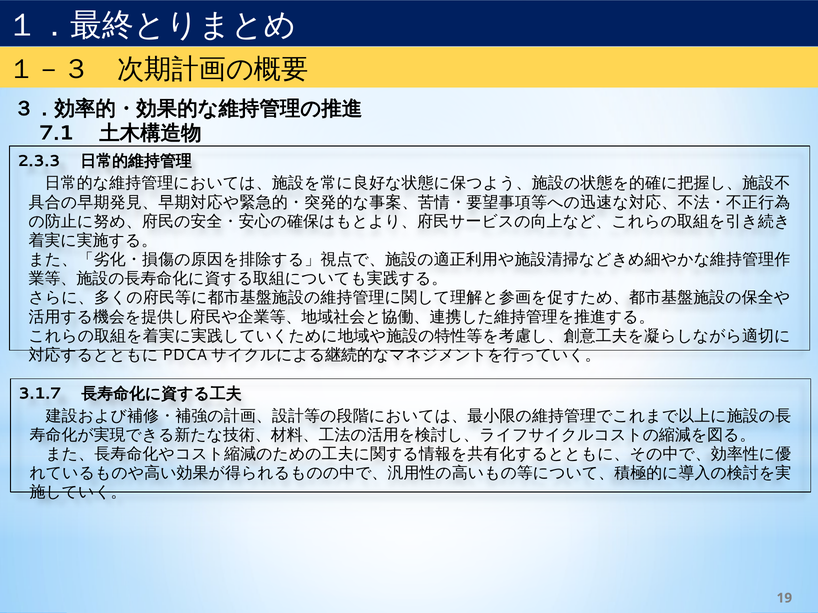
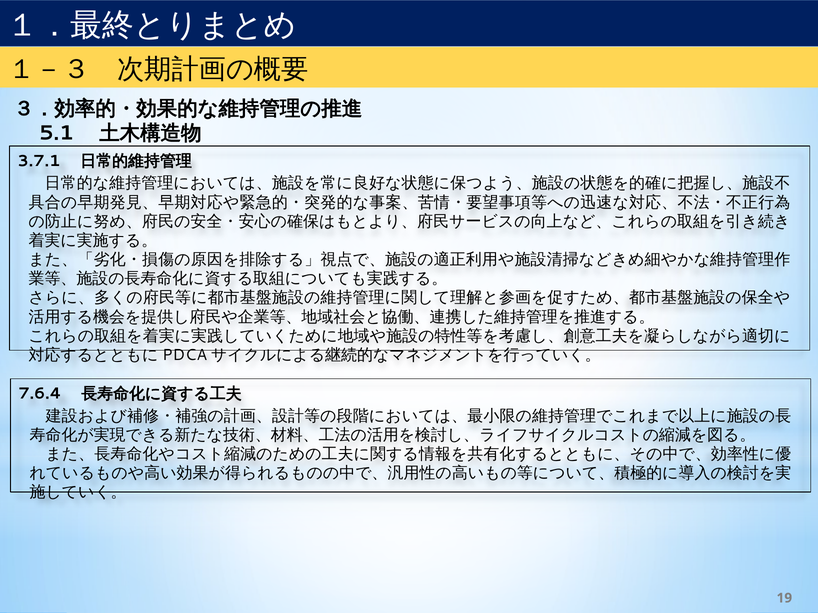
7.1: 7.1 -> 5.1
2.3.3: 2.3.3 -> 3.7.1
3.1.7: 3.1.7 -> 7.6.4
